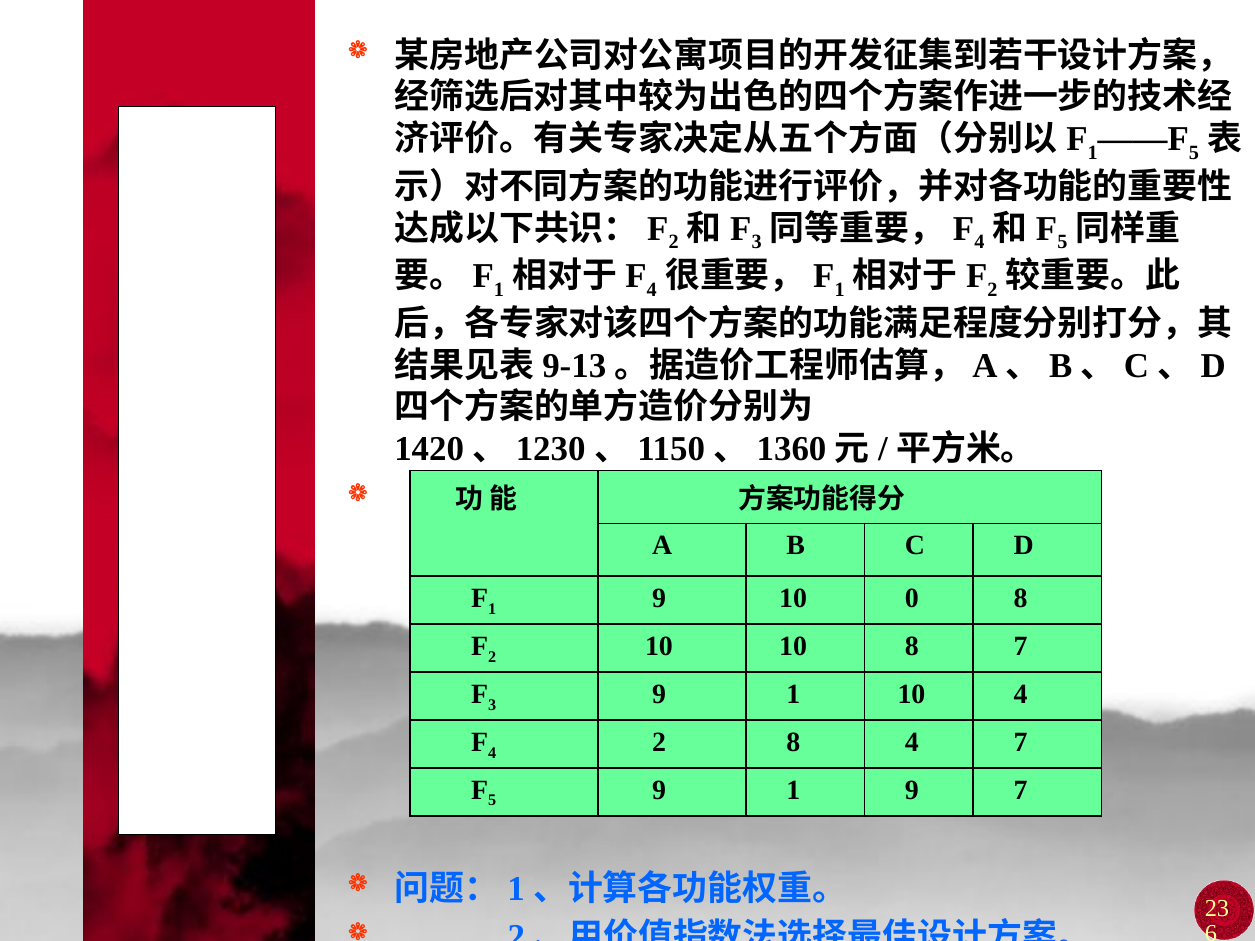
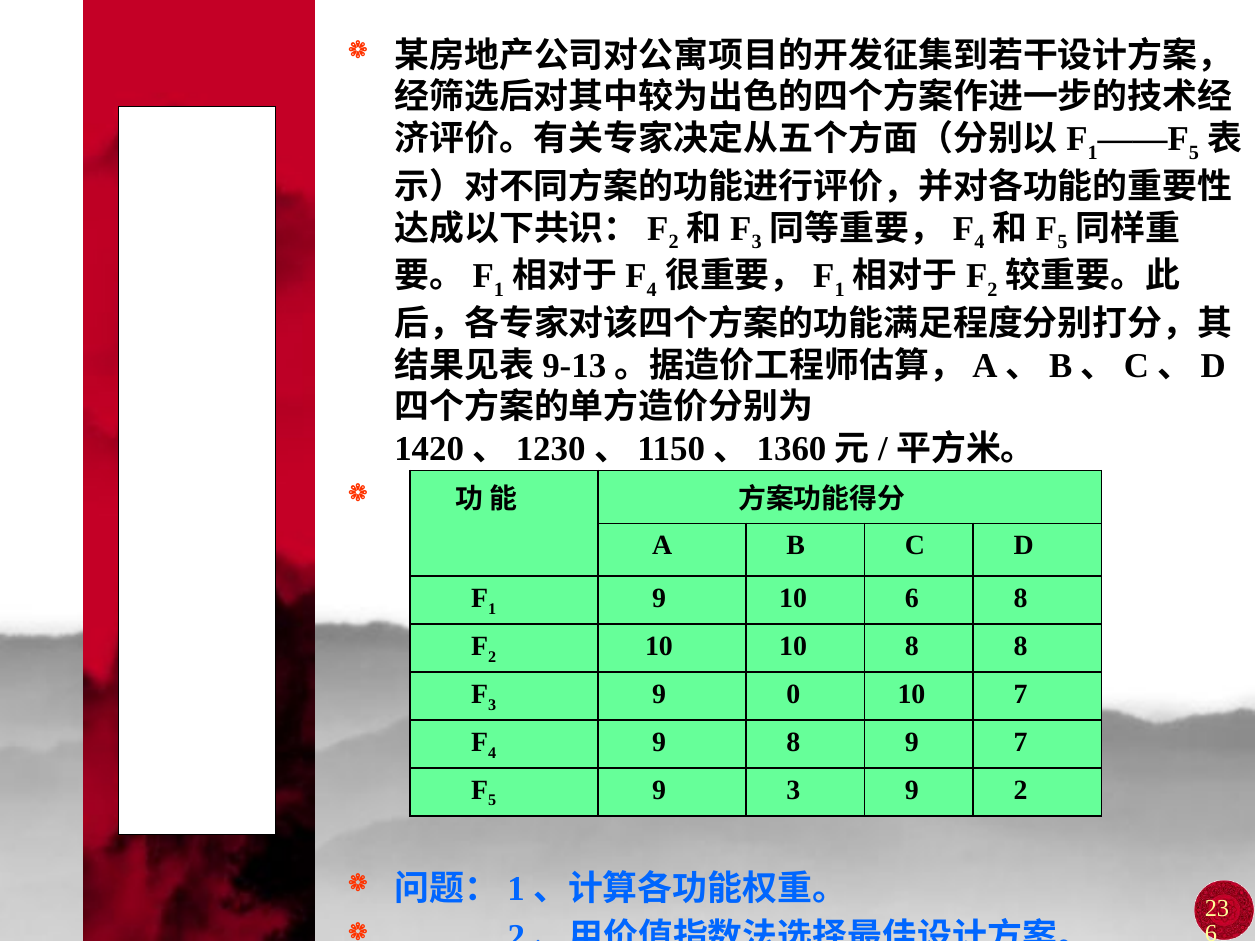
10 0: 0 -> 6
8 7: 7 -> 8
1 at (793, 694): 1 -> 0
10 4: 4 -> 7
2 at (659, 742): 2 -> 9
8 4: 4 -> 9
1 at (793, 790): 1 -> 3
9 7: 7 -> 2
